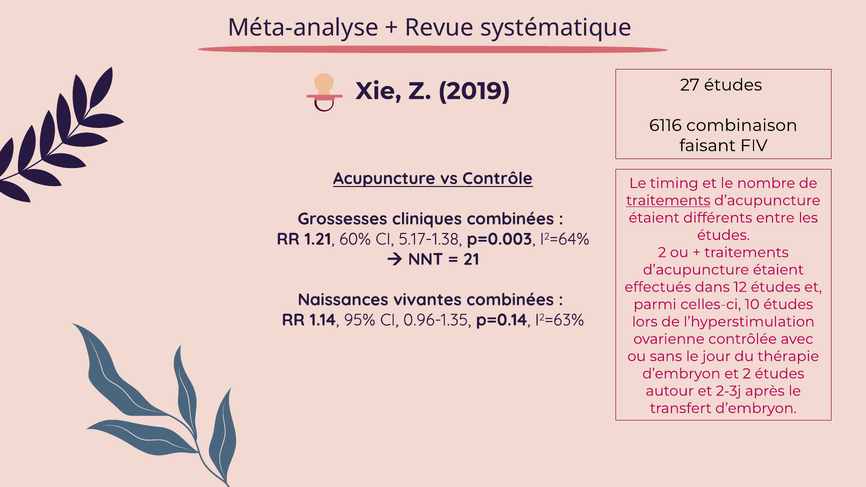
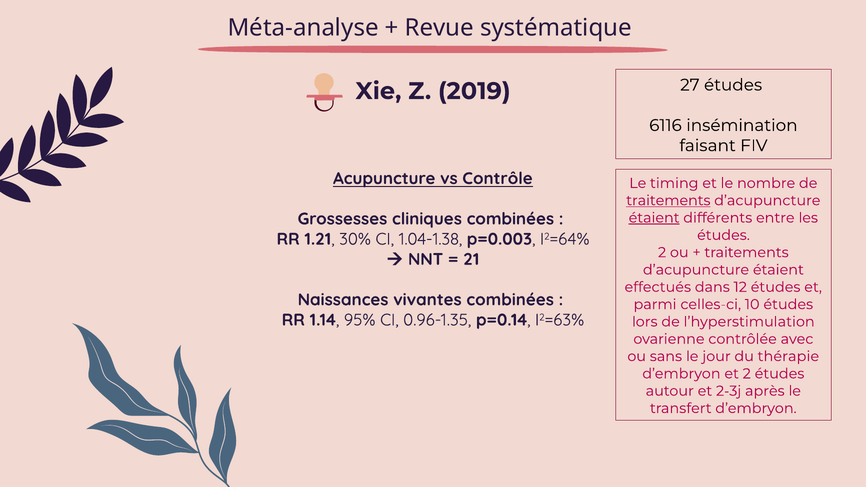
combinaison: combinaison -> insémination
étaient at (654, 218) underline: none -> present
60%: 60% -> 30%
5.17-1.38: 5.17-1.38 -> 1.04-1.38
